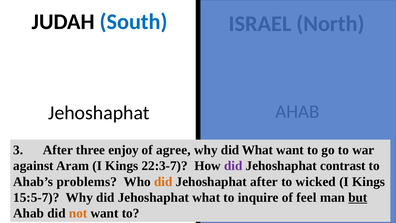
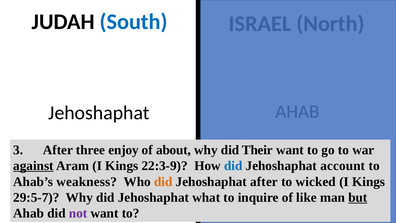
agree: agree -> about
did What: What -> Their
against underline: none -> present
22:3-7: 22:3-7 -> 22:3-9
did at (233, 166) colour: purple -> blue
contrast: contrast -> account
problems: problems -> weakness
15:5-7: 15:5-7 -> 29:5-7
feel: feel -> like
not colour: orange -> purple
